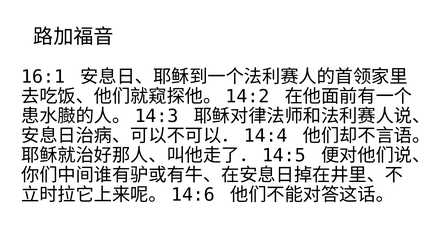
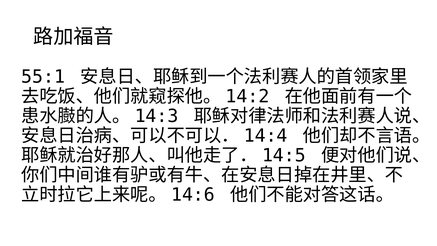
16:1: 16:1 -> 55:1
